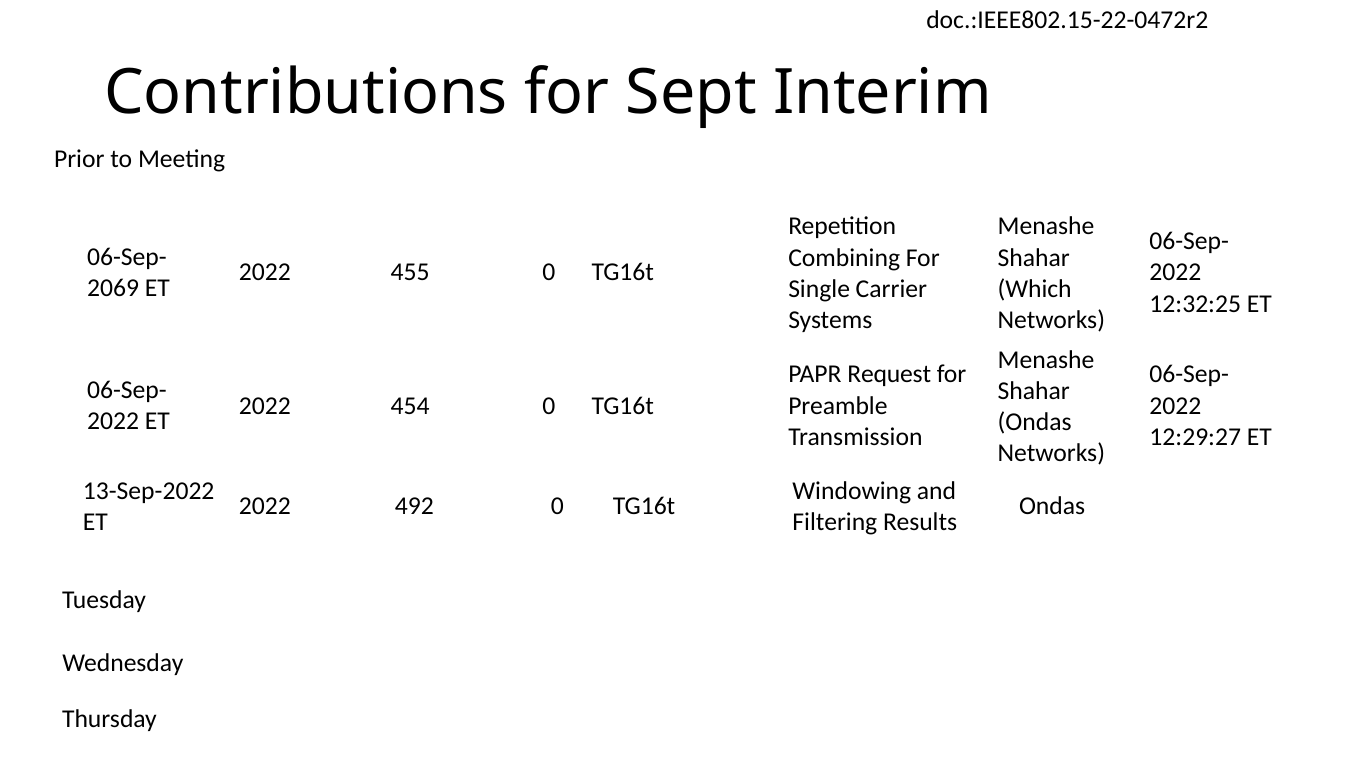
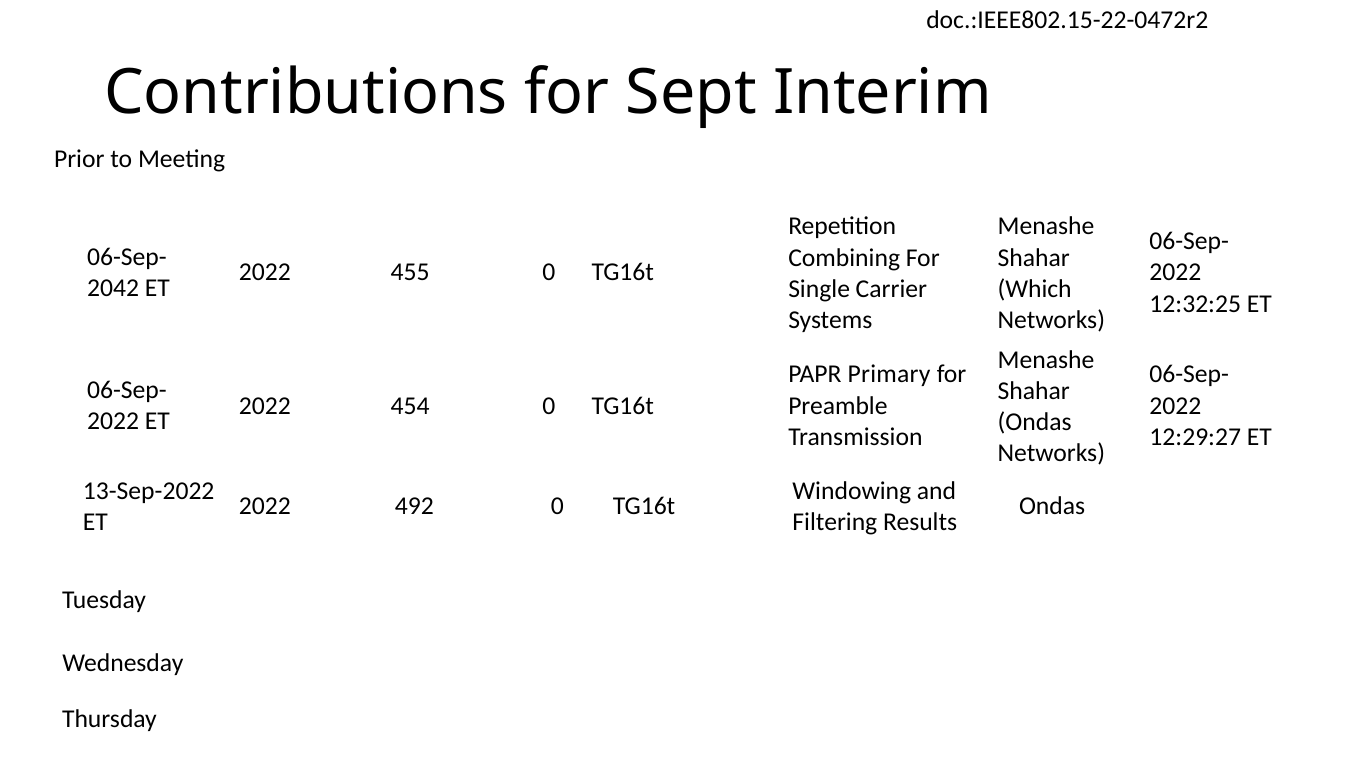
2069: 2069 -> 2042
Request: Request -> Primary
